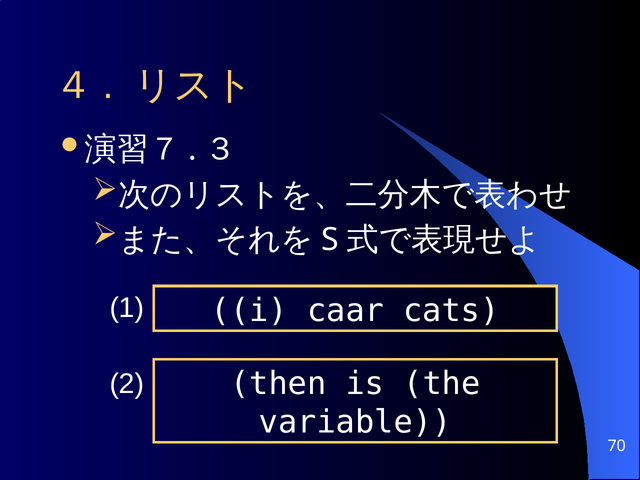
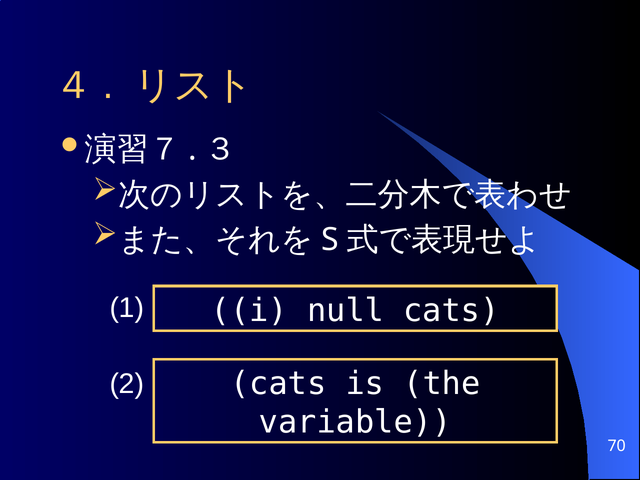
caar: caar -> null
then at (278, 384): then -> cats
